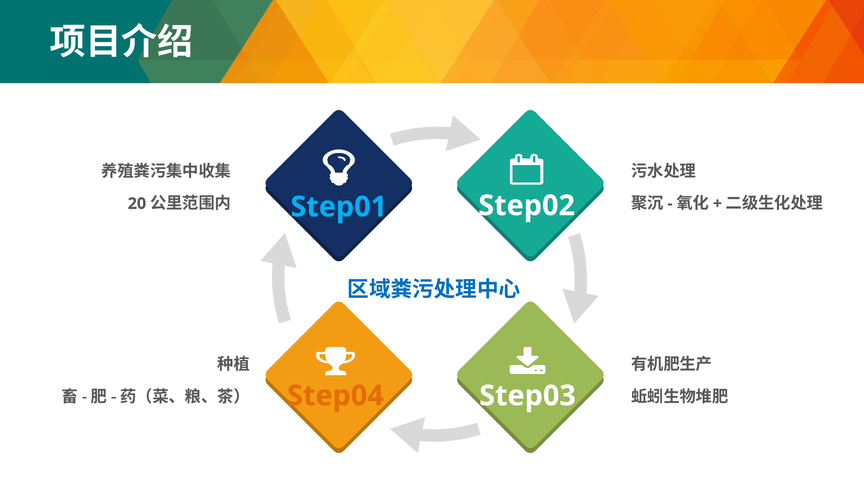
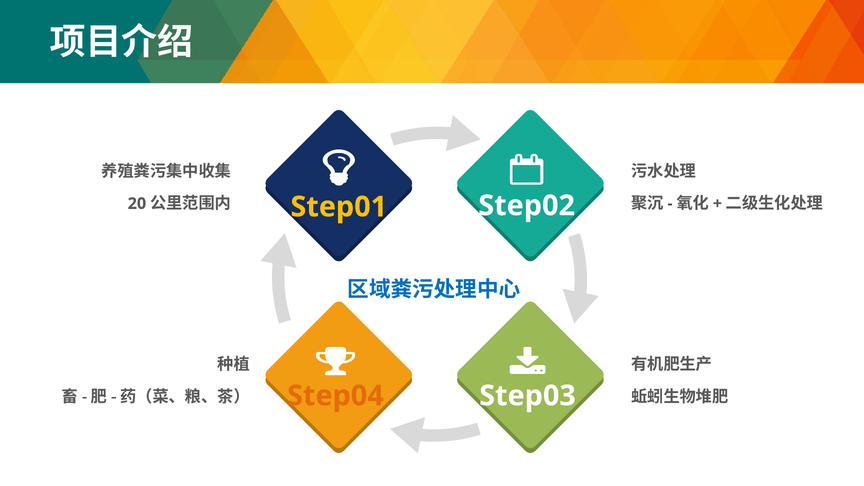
Step01 colour: light blue -> yellow
